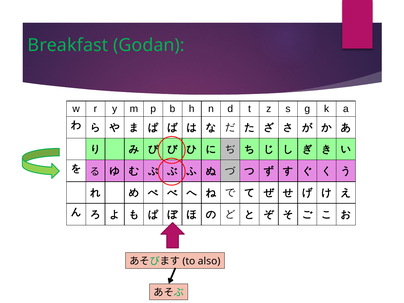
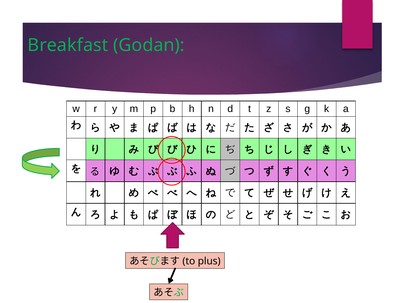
also: also -> plus
